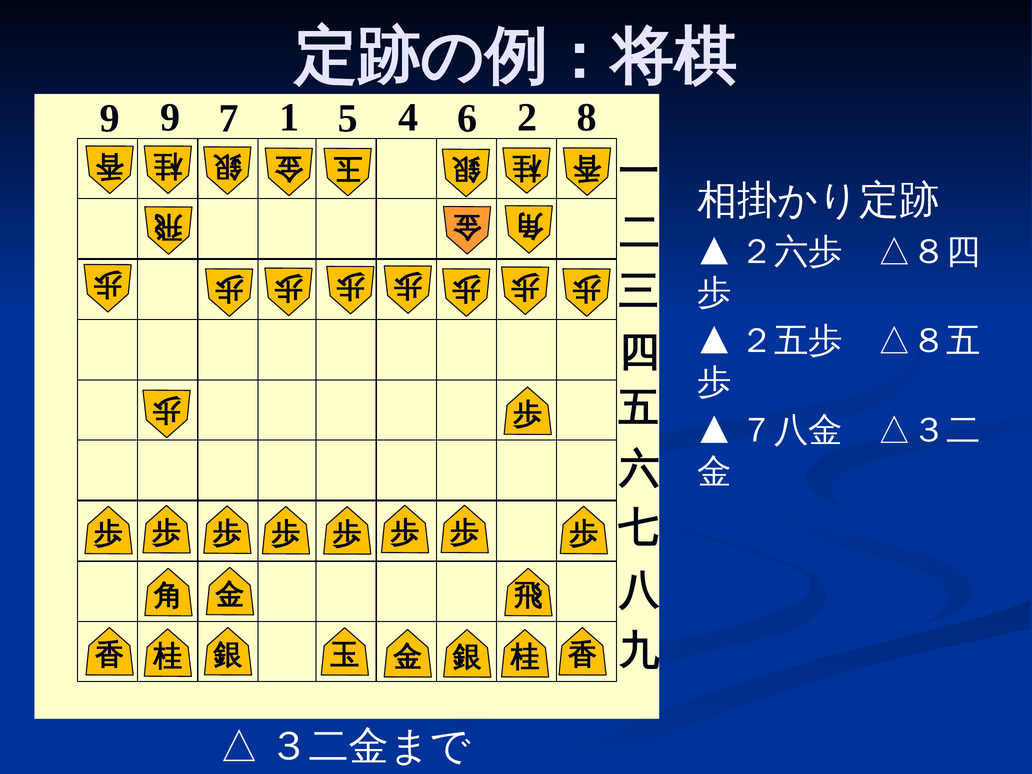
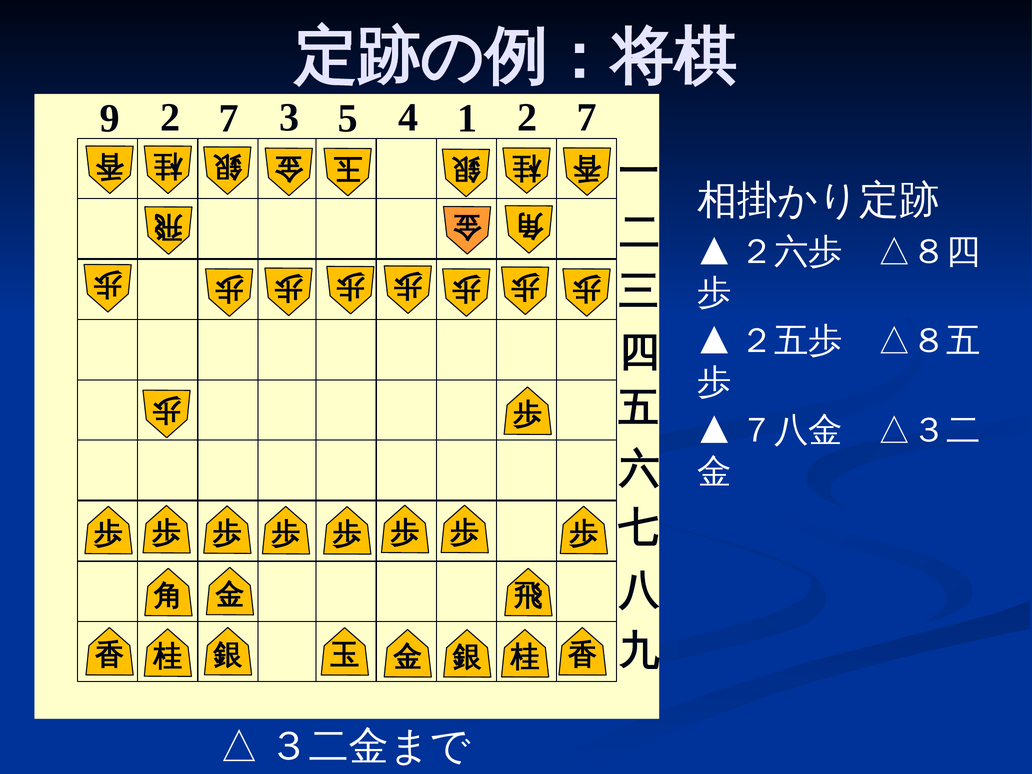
9 9: 9 -> 2
1: 1 -> 3
6: 6 -> 1
8 at (587, 118): 8 -> 7
